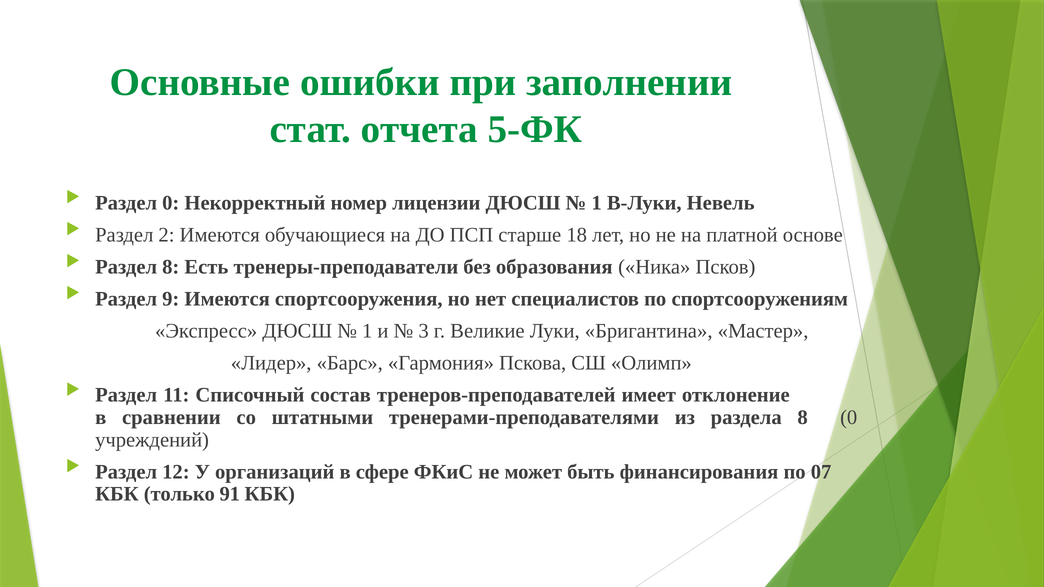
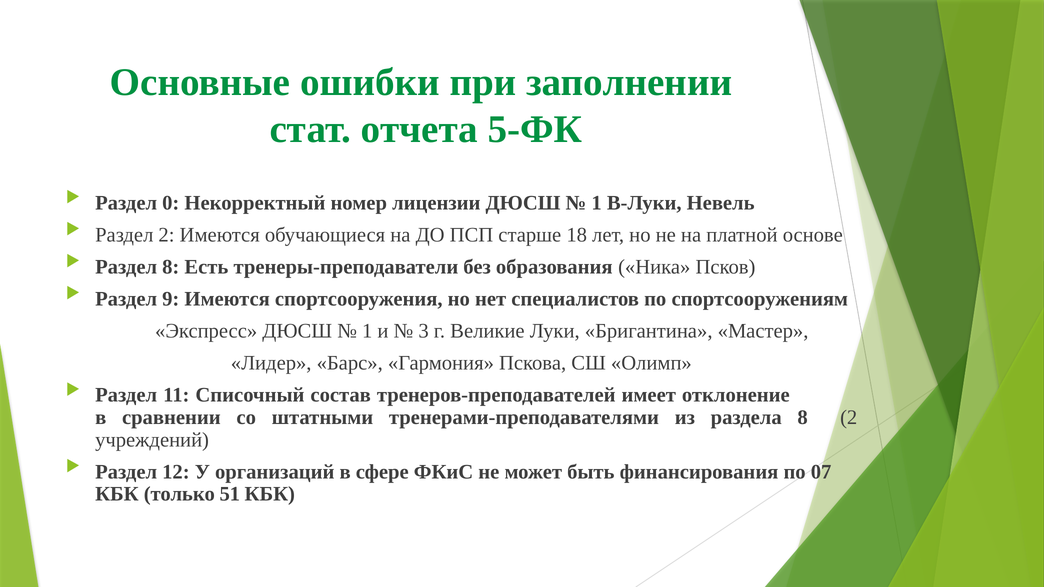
8 0: 0 -> 2
91: 91 -> 51
